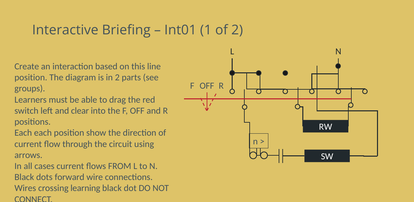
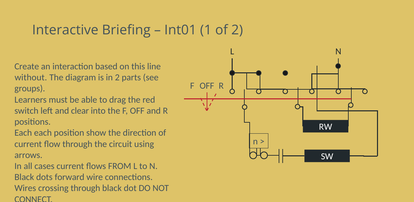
position at (31, 78): position -> without
crossing learning: learning -> through
